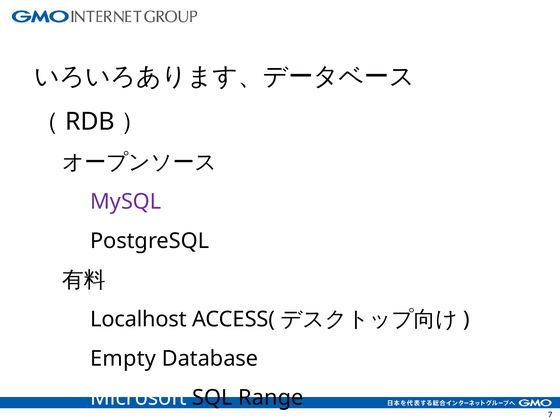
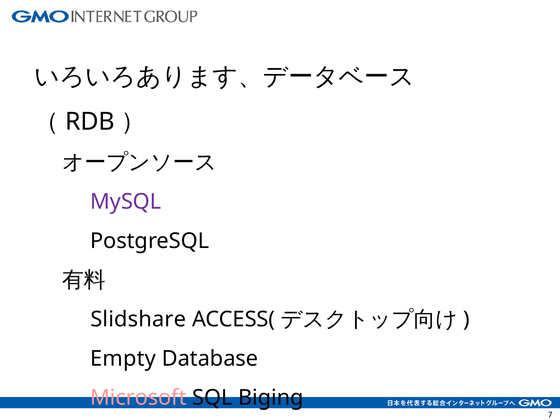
Localhost: Localhost -> Slidshare
Microsoft colour: white -> pink
Range: Range -> Biging
